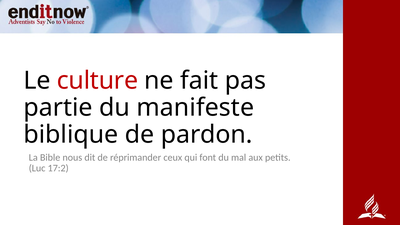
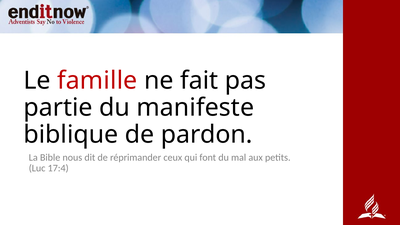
culture: culture -> famille
17:2: 17:2 -> 17:4
